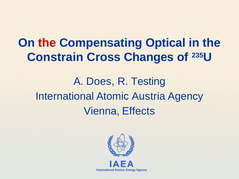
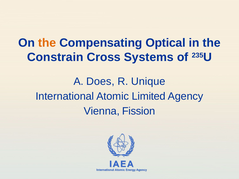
the at (47, 43) colour: red -> orange
Changes: Changes -> Systems
Testing: Testing -> Unique
Austria: Austria -> Limited
Effects: Effects -> Fission
